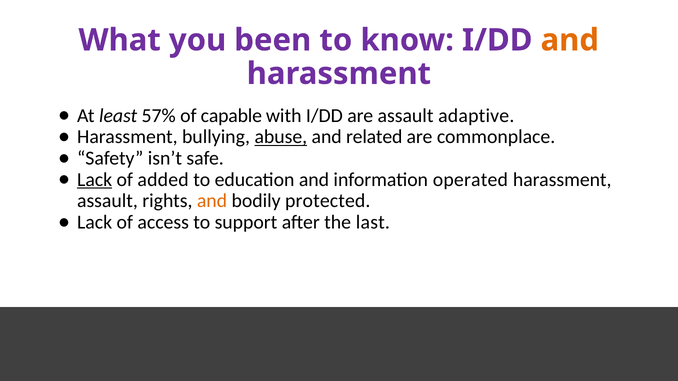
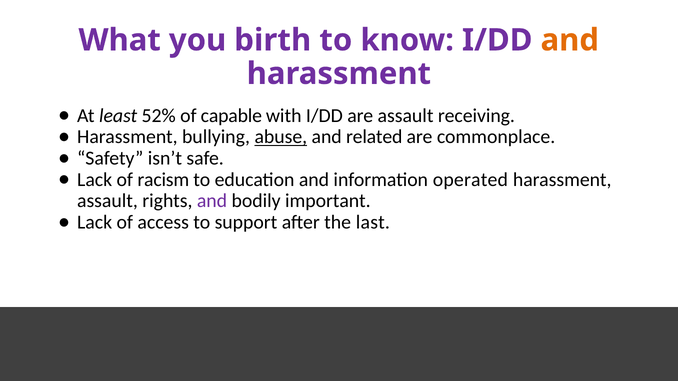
been: been -> birth
57%: 57% -> 52%
adaptive: adaptive -> receiving
Lack at (95, 180) underline: present -> none
added: added -> racism
and at (212, 201) colour: orange -> purple
protected: protected -> important
